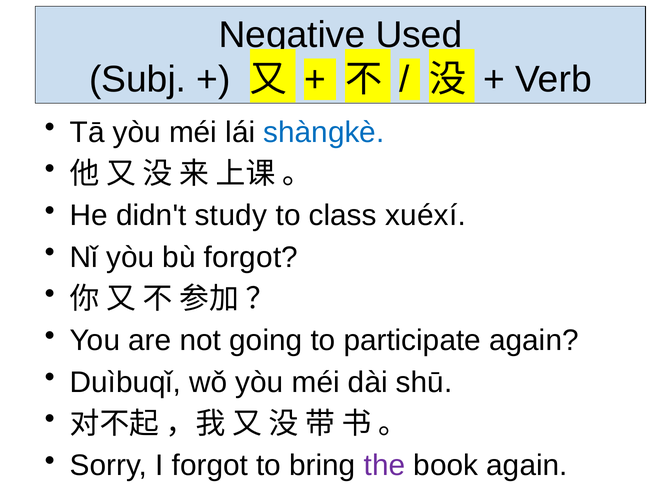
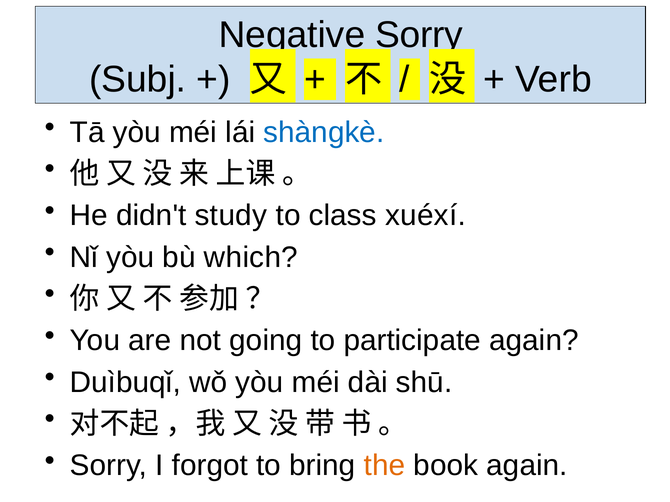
Negative Used: Used -> Sorry
bù forgot: forgot -> which
the colour: purple -> orange
